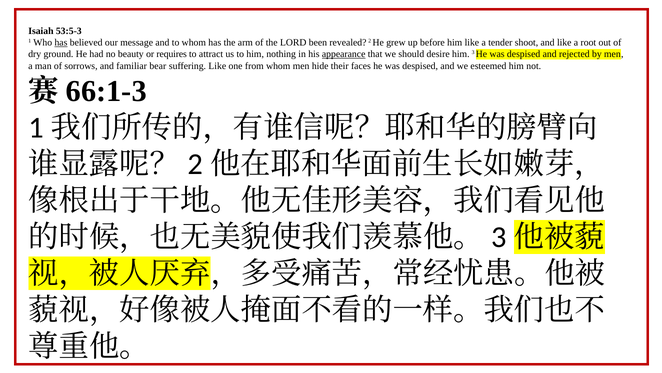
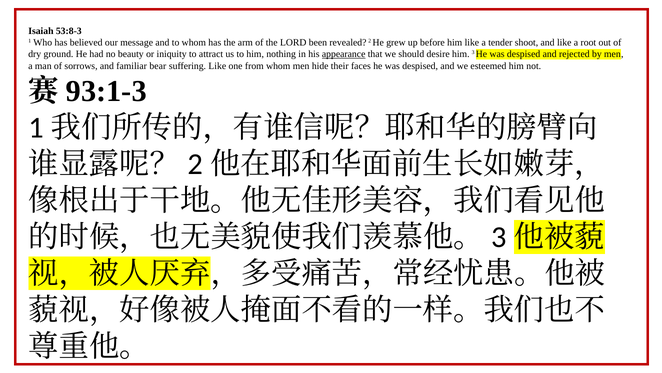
53:5-3: 53:5-3 -> 53:8-3
has at (61, 43) underline: present -> none
requires: requires -> iniquity
66:1-3: 66:1-3 -> 93:1-3
